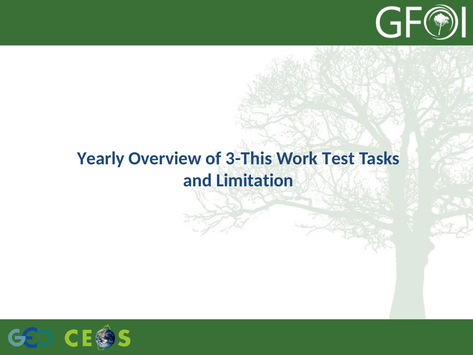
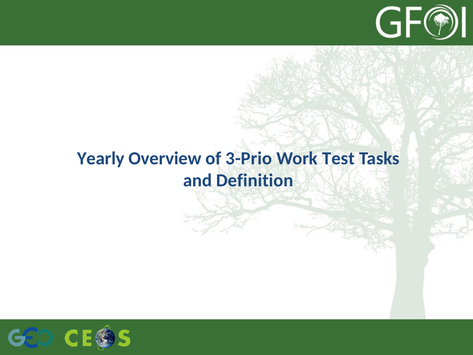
3-This: 3-This -> 3-Prio
Limitation: Limitation -> Definition
